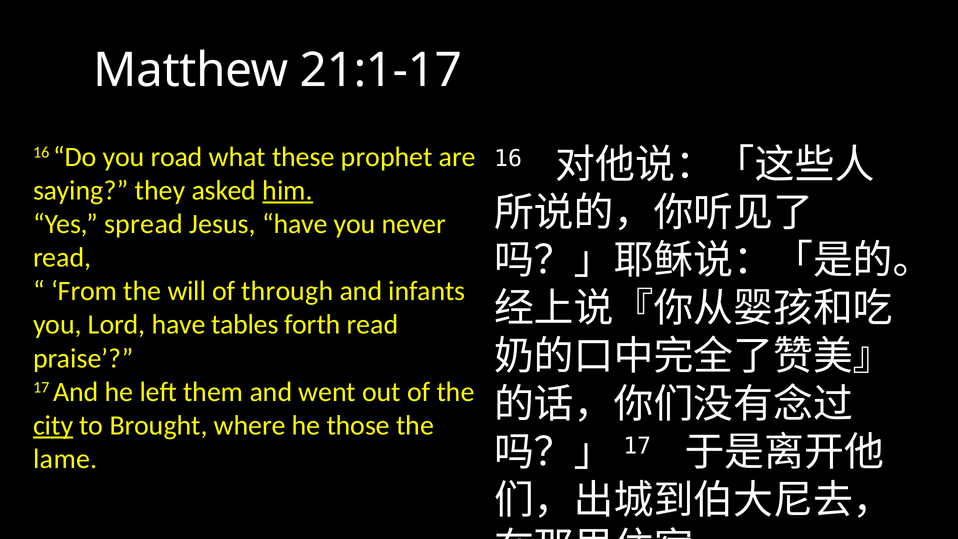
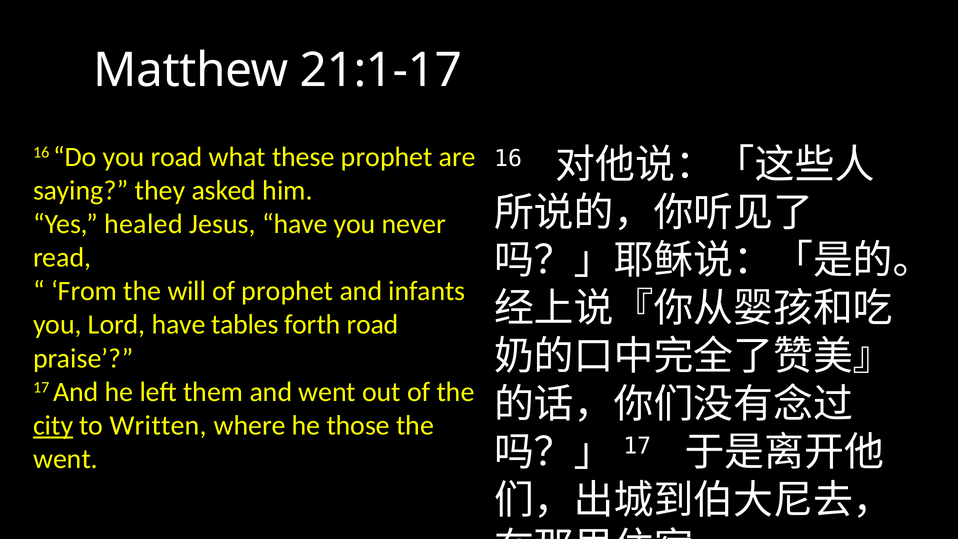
him underline: present -> none
spread: spread -> healed
of through: through -> prophet
forth read: read -> road
Brought: Brought -> Written
lame at (65, 459): lame -> went
